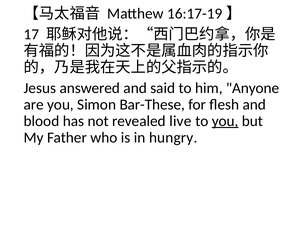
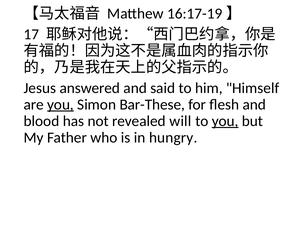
Anyone: Anyone -> Himself
you at (60, 105) underline: none -> present
live: live -> will
